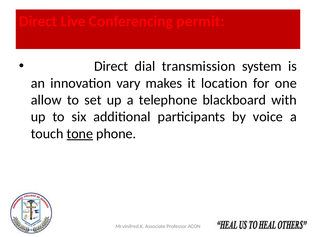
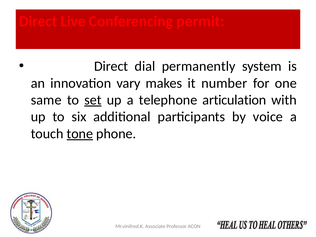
transmission: transmission -> permanently
location: location -> number
allow: allow -> same
set underline: none -> present
blackboard: blackboard -> articulation
